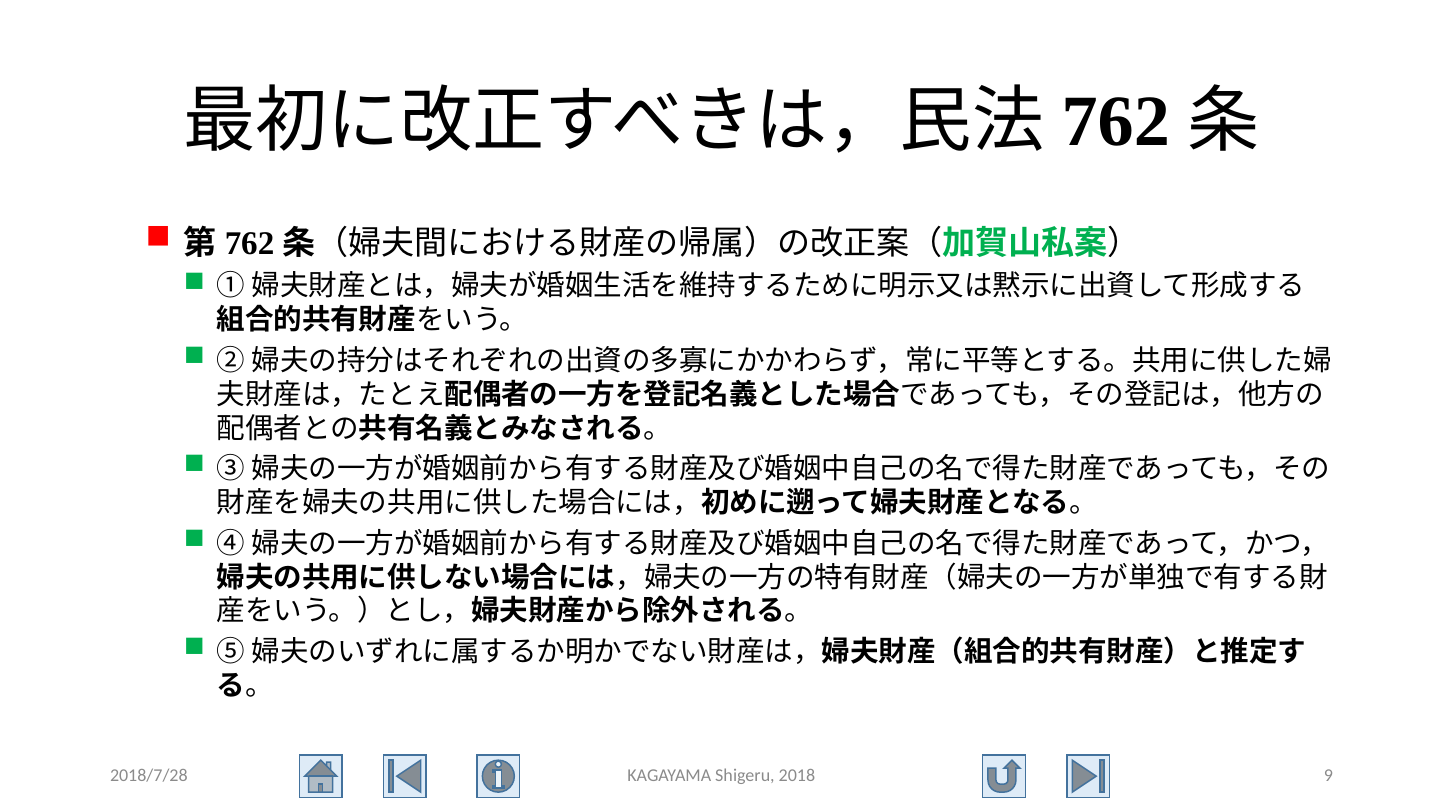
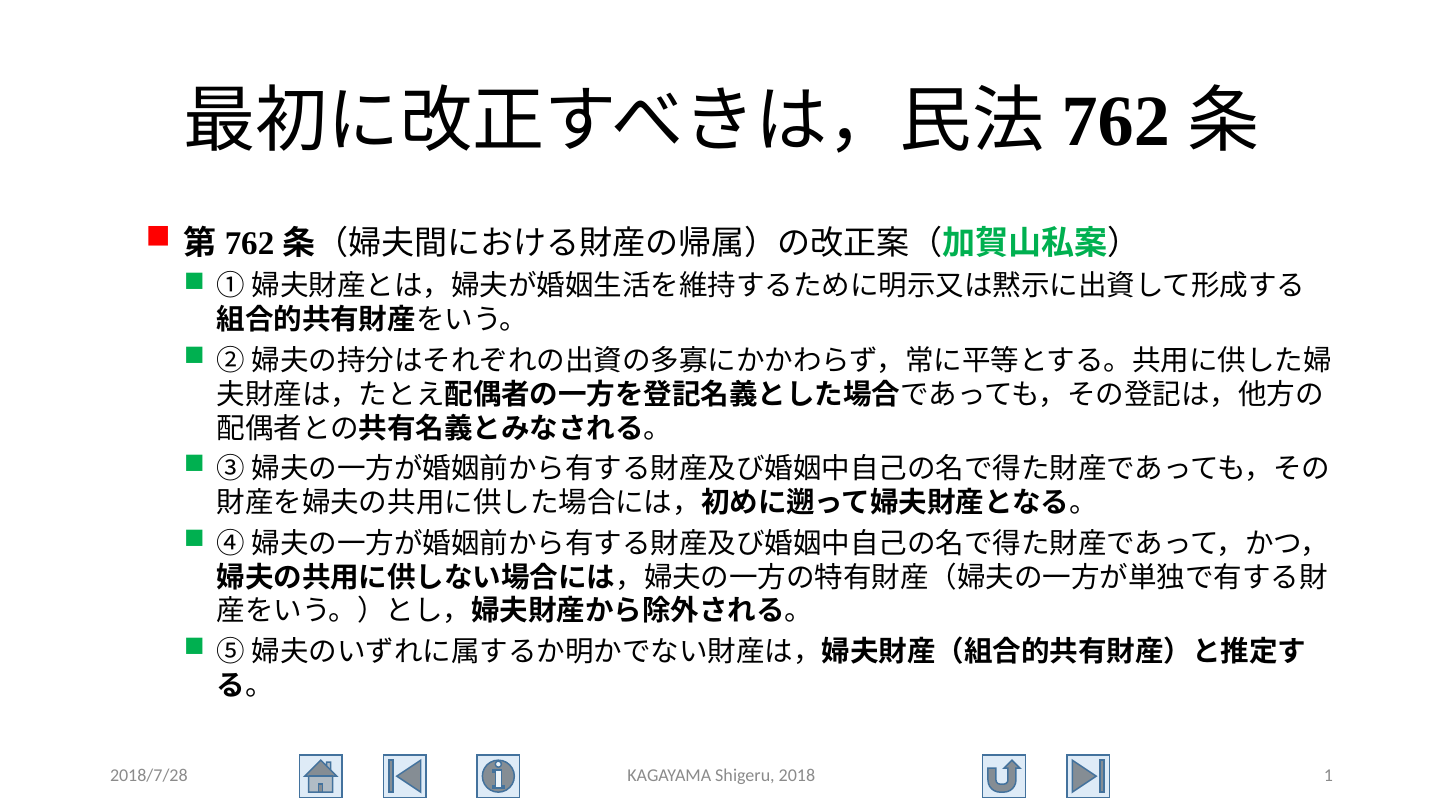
9: 9 -> 1
